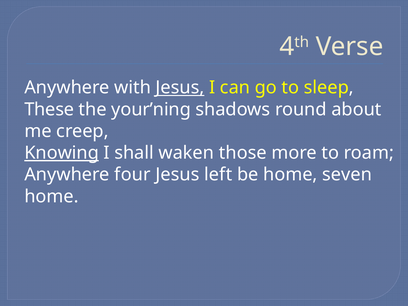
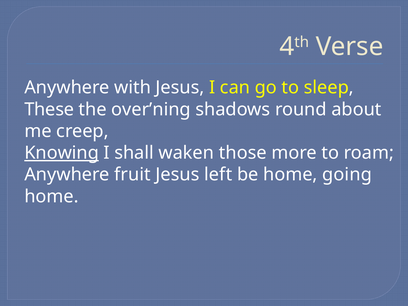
Jesus at (180, 88) underline: present -> none
your’ning: your’ning -> over’ning
four: four -> fruit
seven: seven -> going
